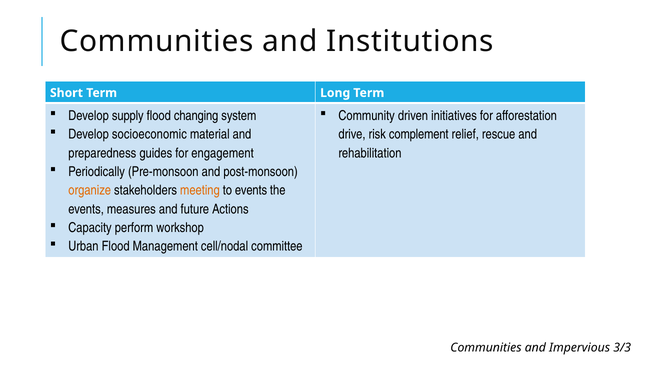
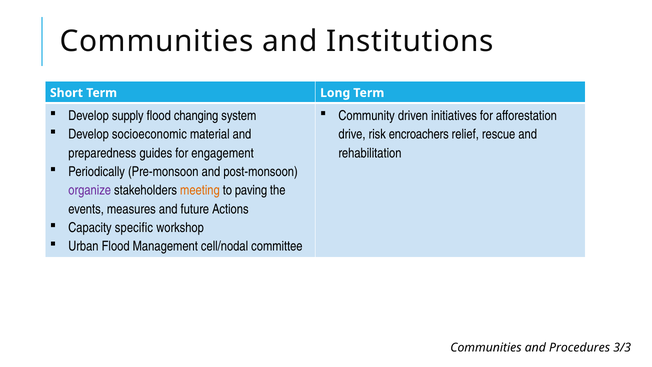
complement: complement -> encroachers
organize colour: orange -> purple
to events: events -> paving
perform: perform -> specific
Impervious: Impervious -> Procedures
